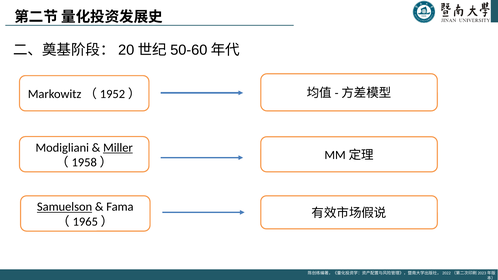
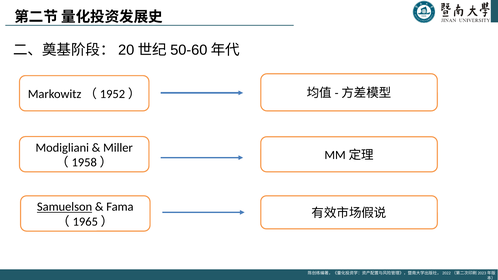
Miller underline: present -> none
